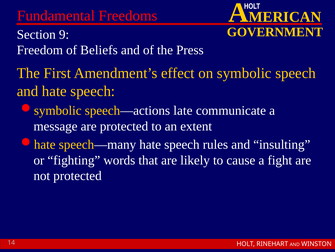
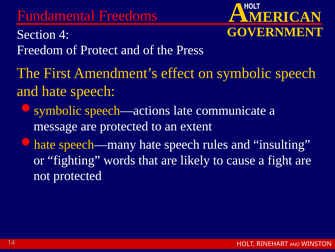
9: 9 -> 4
Beliefs: Beliefs -> Protect
